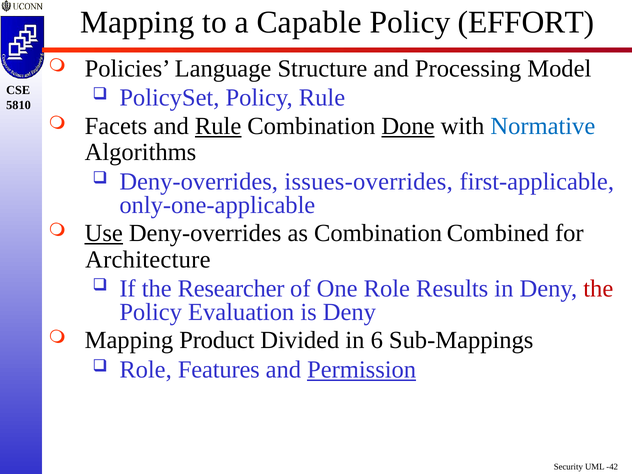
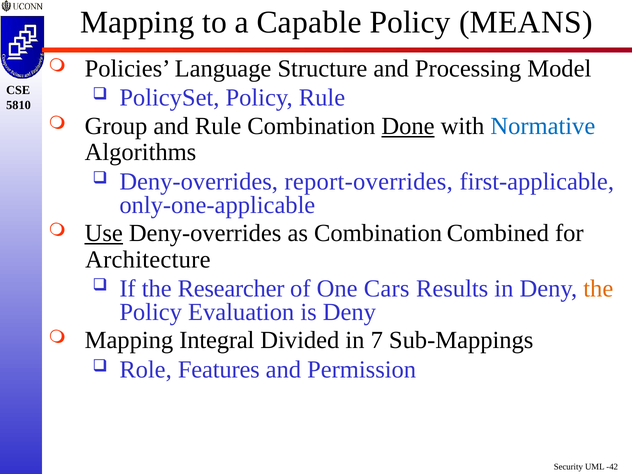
EFFORT: EFFORT -> MEANS
Facets: Facets -> Group
Rule at (218, 126) underline: present -> none
issues-overrides: issues-overrides -> report-overrides
One Role: Role -> Cars
the at (598, 289) colour: red -> orange
Product: Product -> Integral
6: 6 -> 7
Permission underline: present -> none
